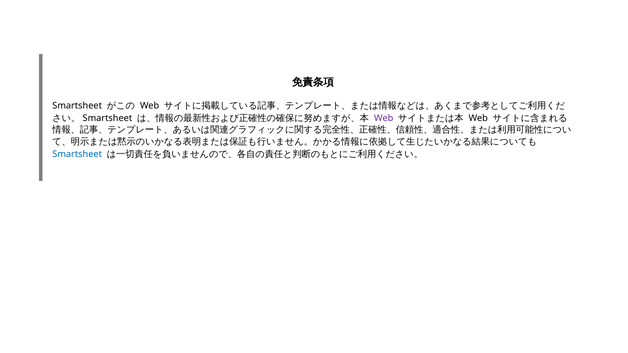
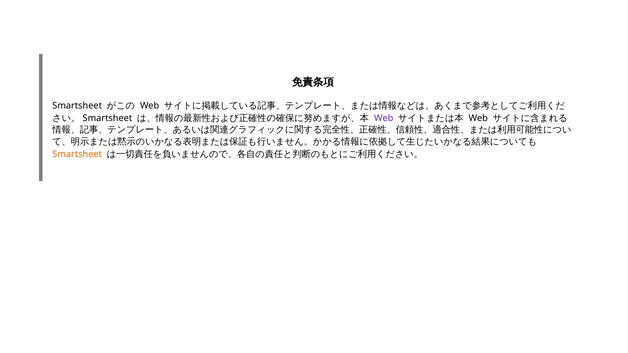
Smartsheet at (77, 154) colour: blue -> orange
